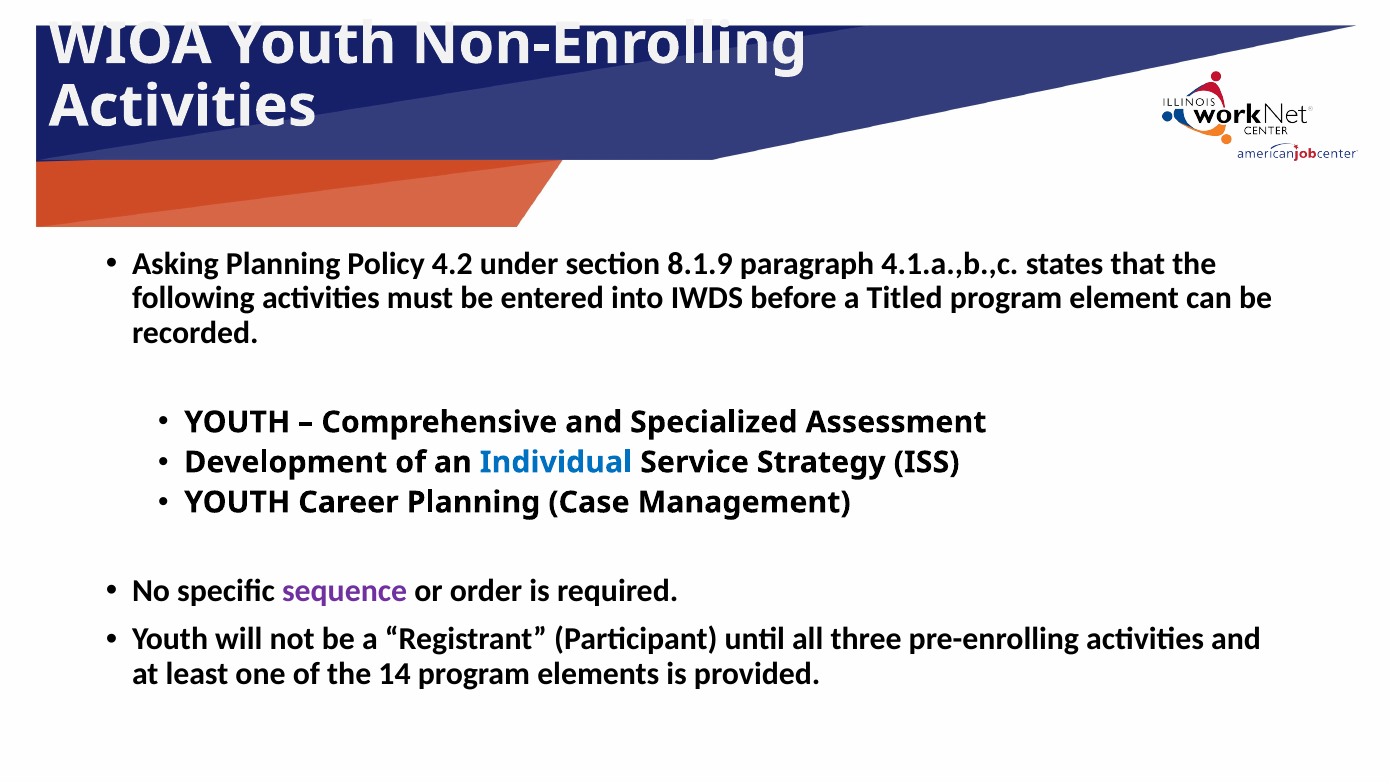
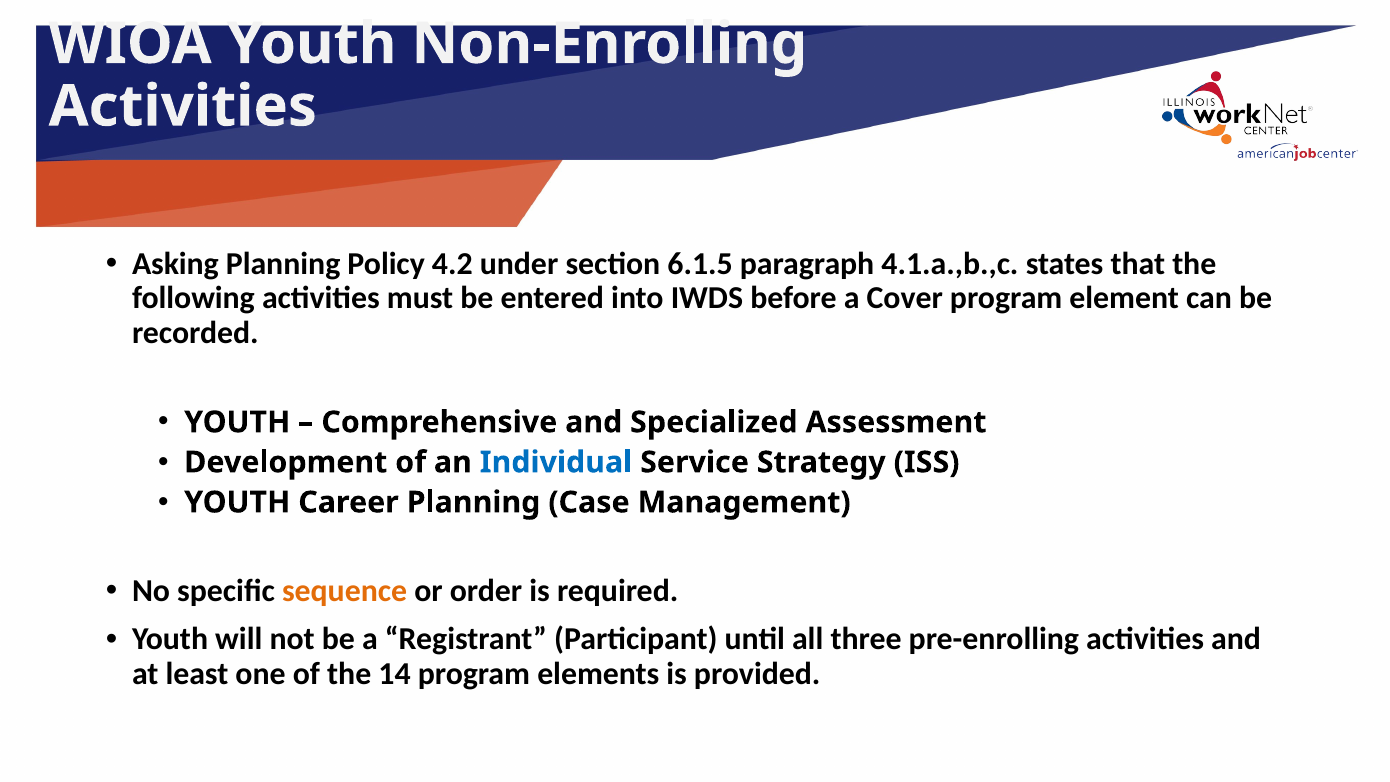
8.1.9: 8.1.9 -> 6.1.5
Titled: Titled -> Cover
sequence colour: purple -> orange
